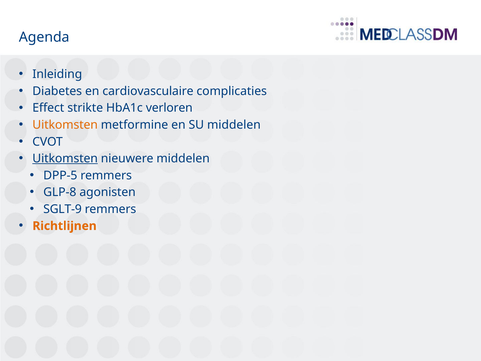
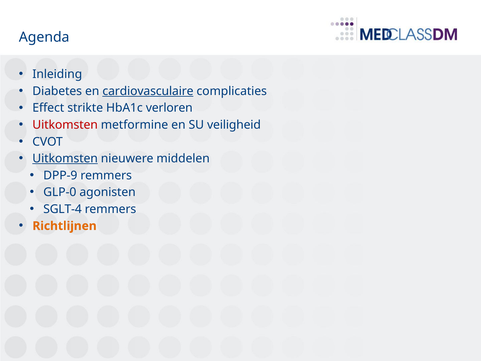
cardiovasculaire underline: none -> present
Uitkomsten at (65, 125) colour: orange -> red
SU middelen: middelen -> veiligheid
DPP-5: DPP-5 -> DPP-9
GLP-8: GLP-8 -> GLP-0
SGLT-9: SGLT-9 -> SGLT-4
